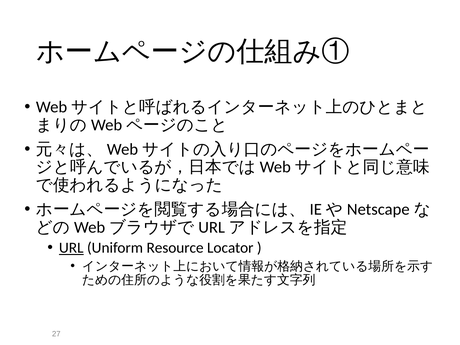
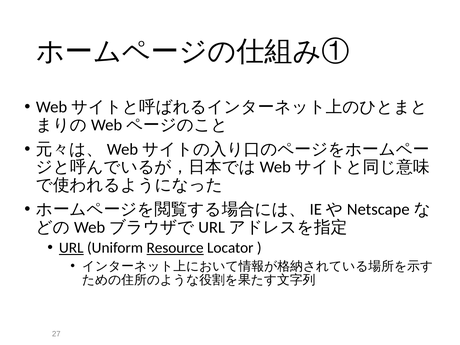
Resource underline: none -> present
